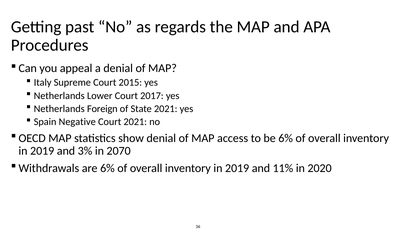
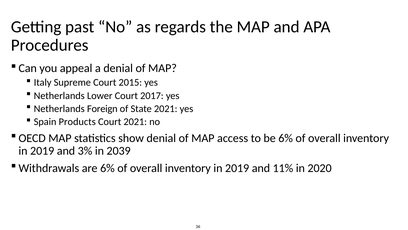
Negative: Negative -> Products
2070: 2070 -> 2039
